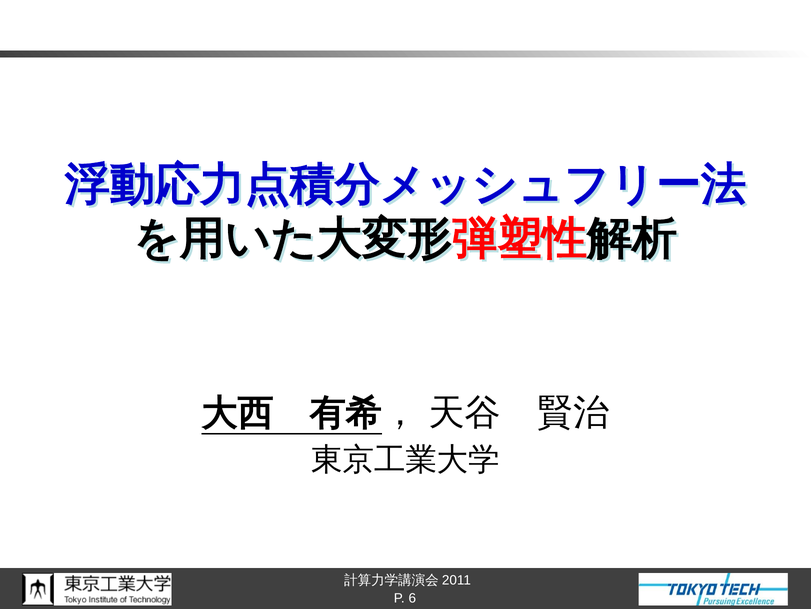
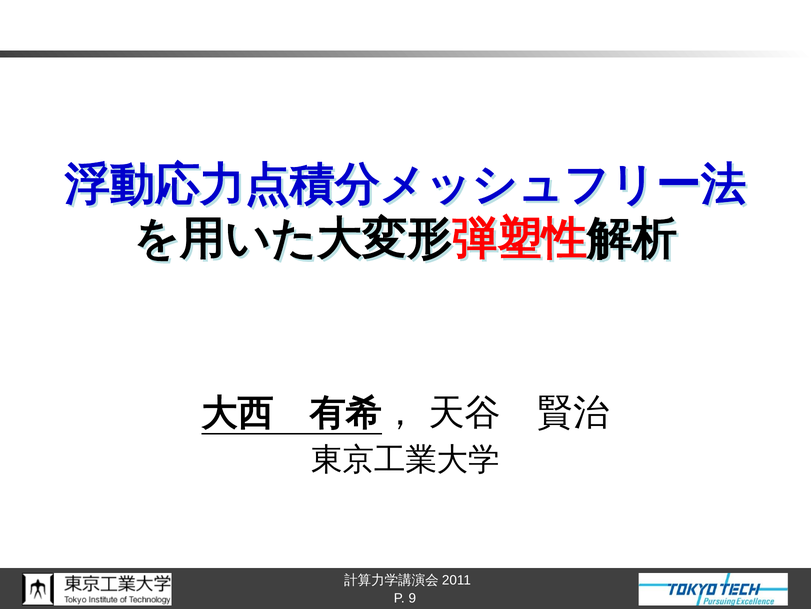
6: 6 -> 9
